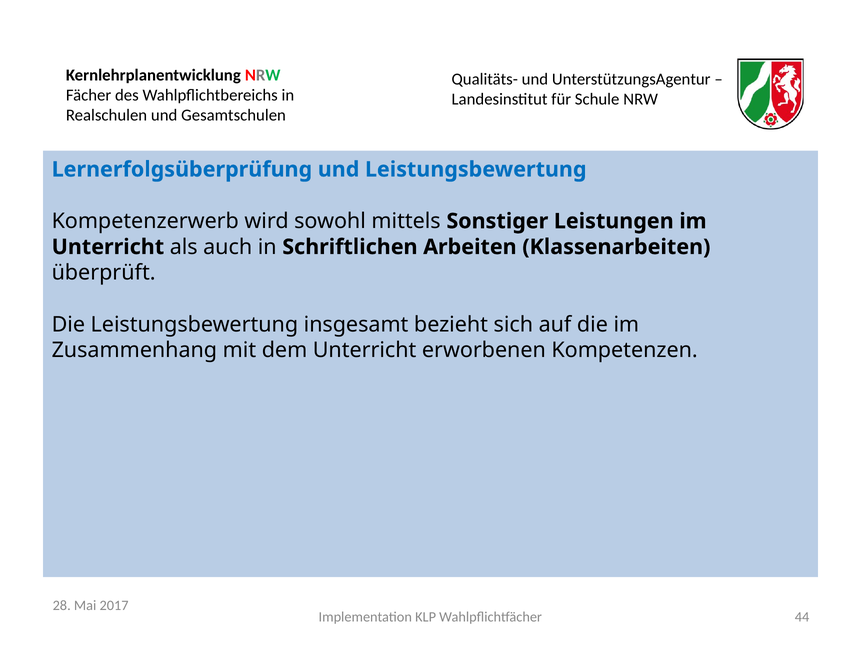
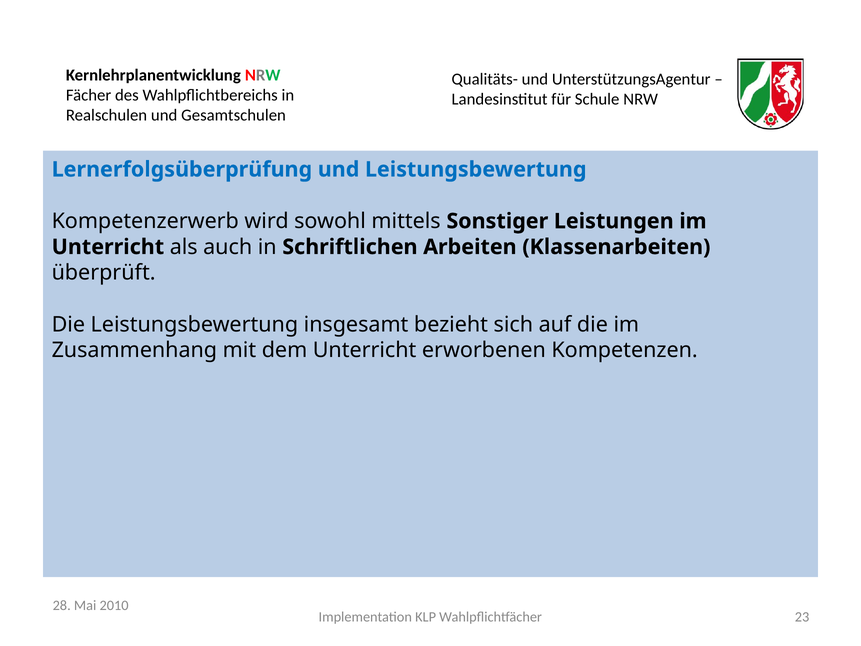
2017: 2017 -> 2010
44: 44 -> 23
